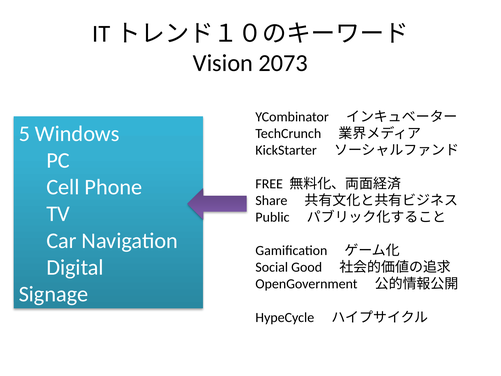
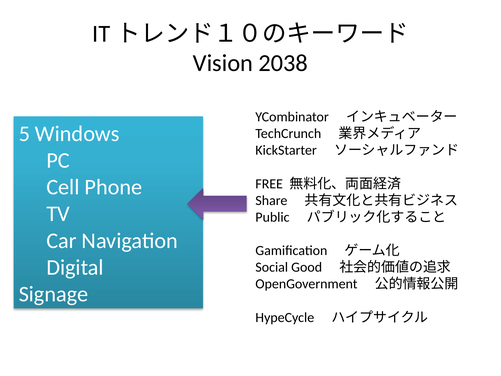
2073: 2073 -> 2038
